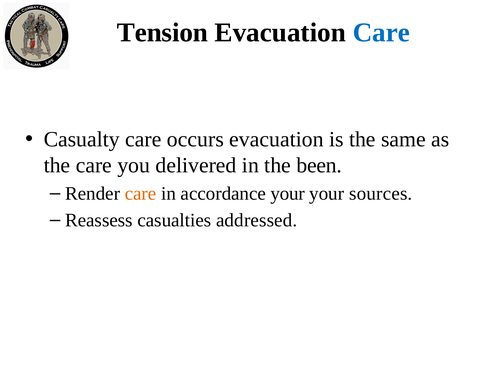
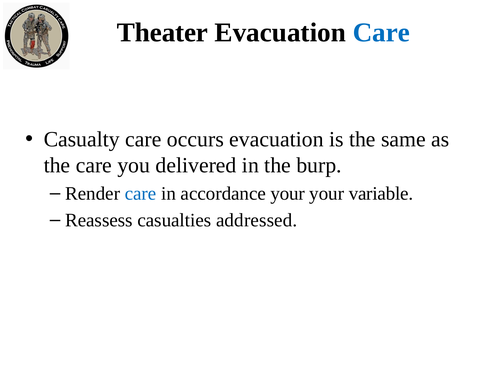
Tension: Tension -> Theater
been: been -> burp
care at (141, 194) colour: orange -> blue
sources: sources -> variable
